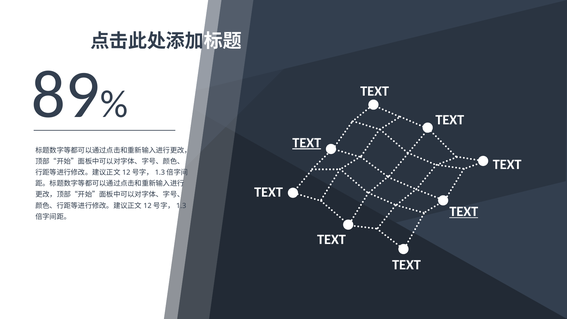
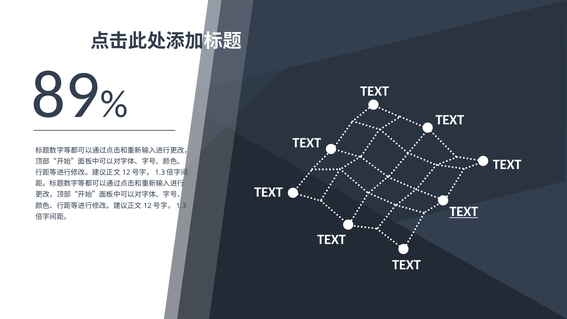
TEXT at (307, 143) underline: present -> none
